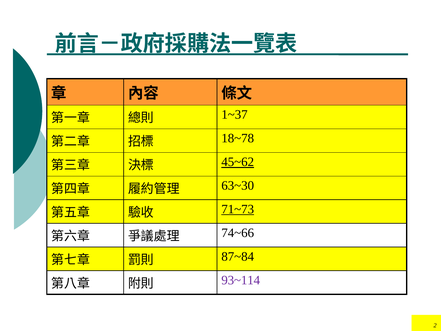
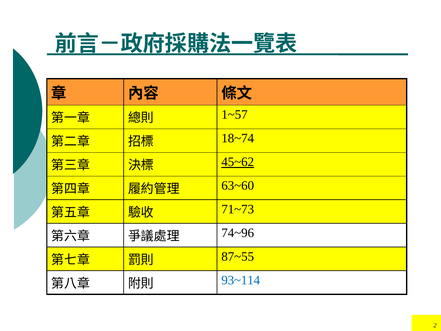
1~37: 1~37 -> 1~57
18~78: 18~78 -> 18~74
63~30: 63~30 -> 63~60
71~73 underline: present -> none
74~66: 74~66 -> 74~96
87~84: 87~84 -> 87~55
93~114 colour: purple -> blue
